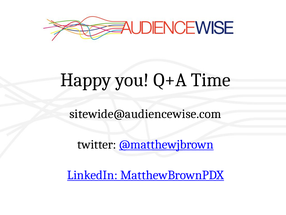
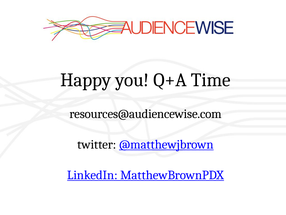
sitewide@audiencewise.com: sitewide@audiencewise.com -> resources@audiencewise.com
